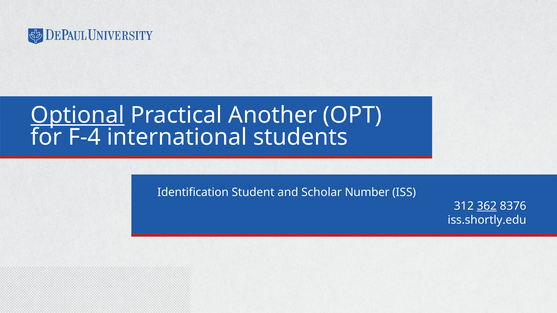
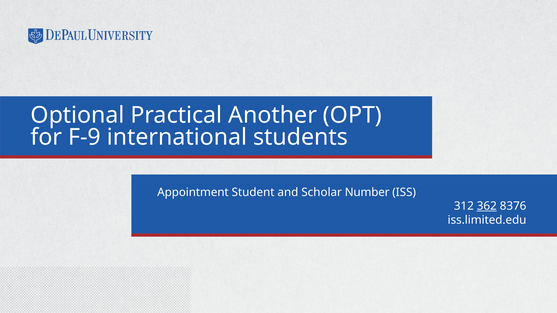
Optional underline: present -> none
F-4: F-4 -> F-9
Identification: Identification -> Appointment
iss.shortly.edu: iss.shortly.edu -> iss.limited.edu
